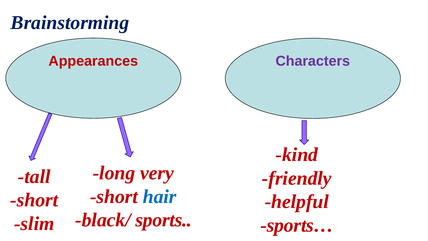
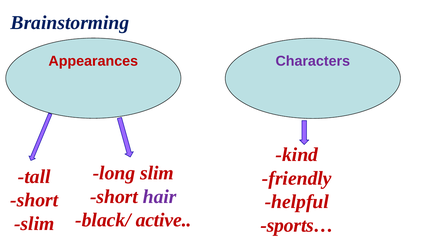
long very: very -> slim
hair colour: blue -> purple
sports: sports -> active
